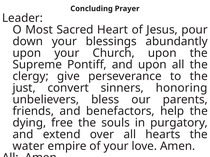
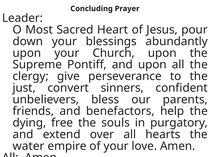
honoring: honoring -> confident
